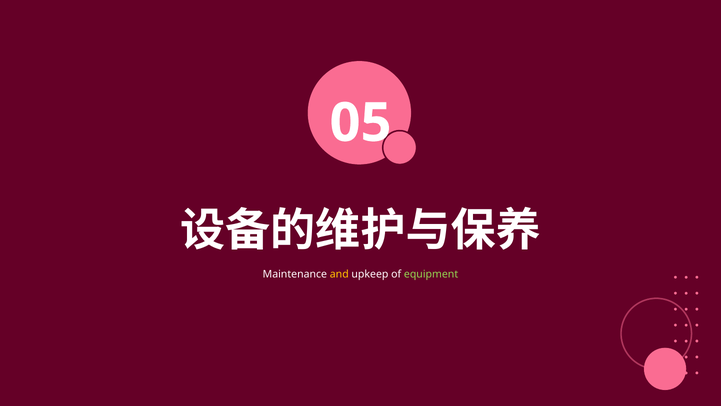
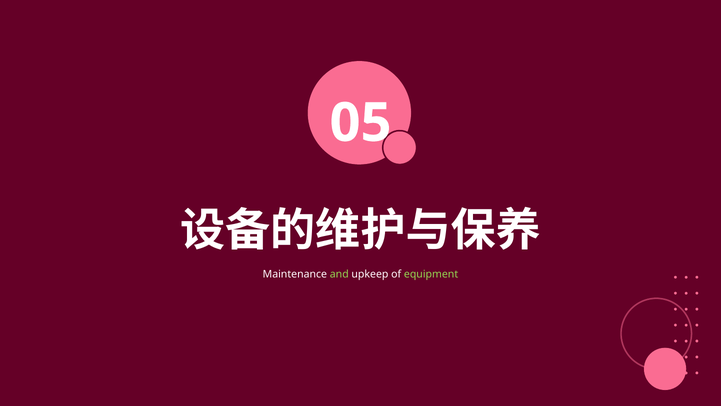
and colour: yellow -> light green
